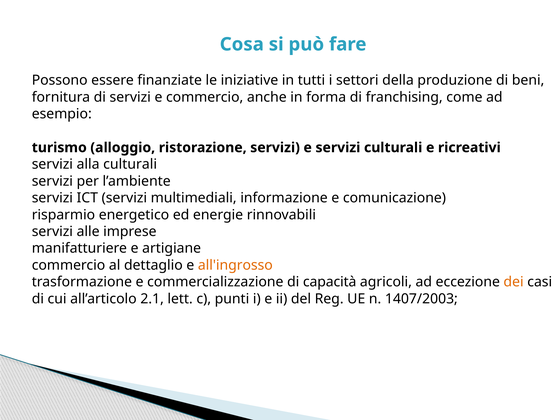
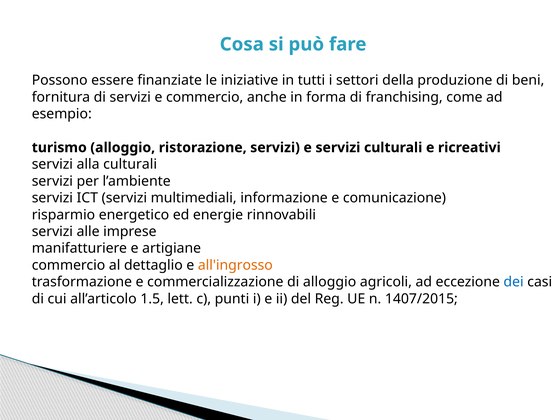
di capacità: capacità -> alloggio
dei colour: orange -> blue
2.1: 2.1 -> 1.5
1407/2003: 1407/2003 -> 1407/2015
